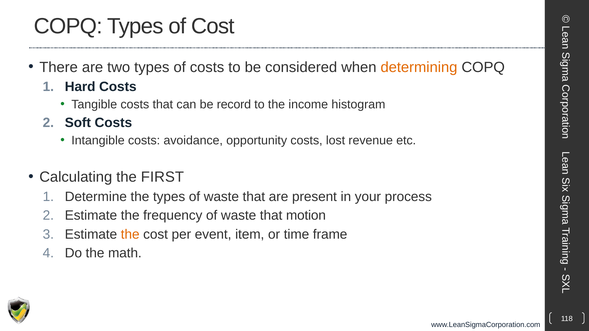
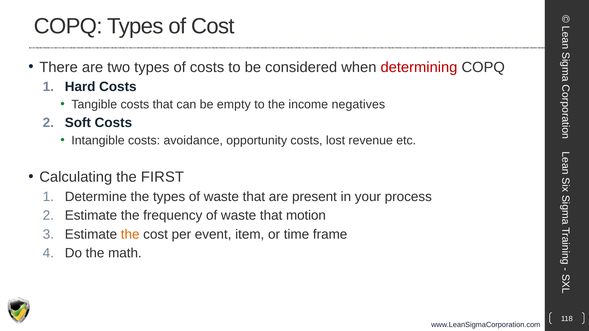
determining colour: orange -> red
record: record -> empty
histogram: histogram -> negatives
